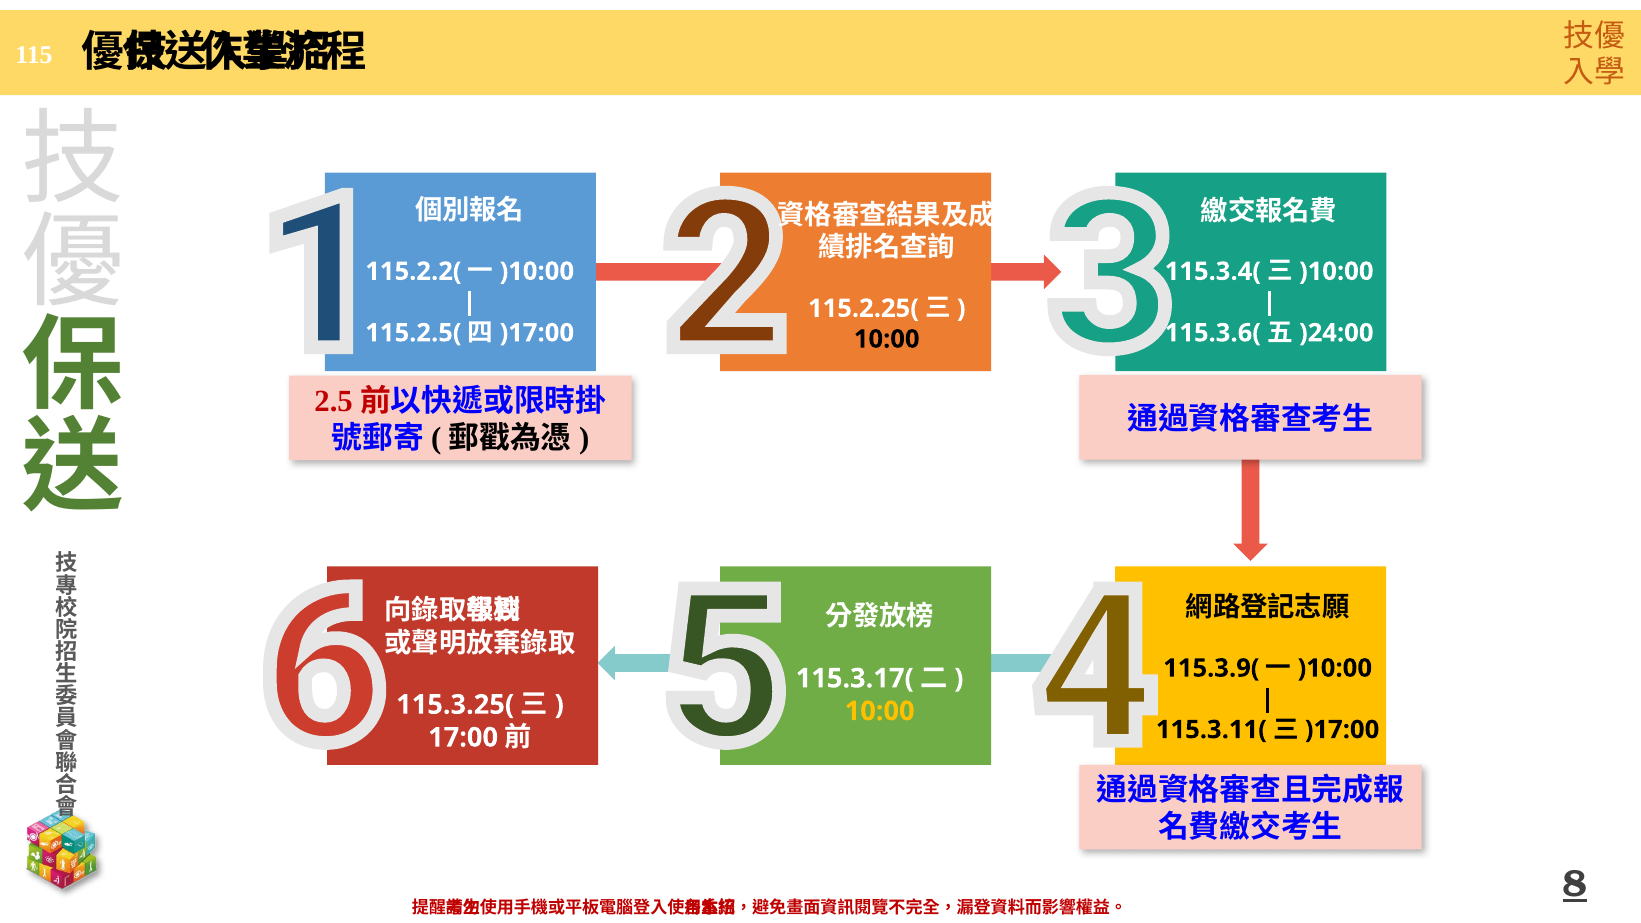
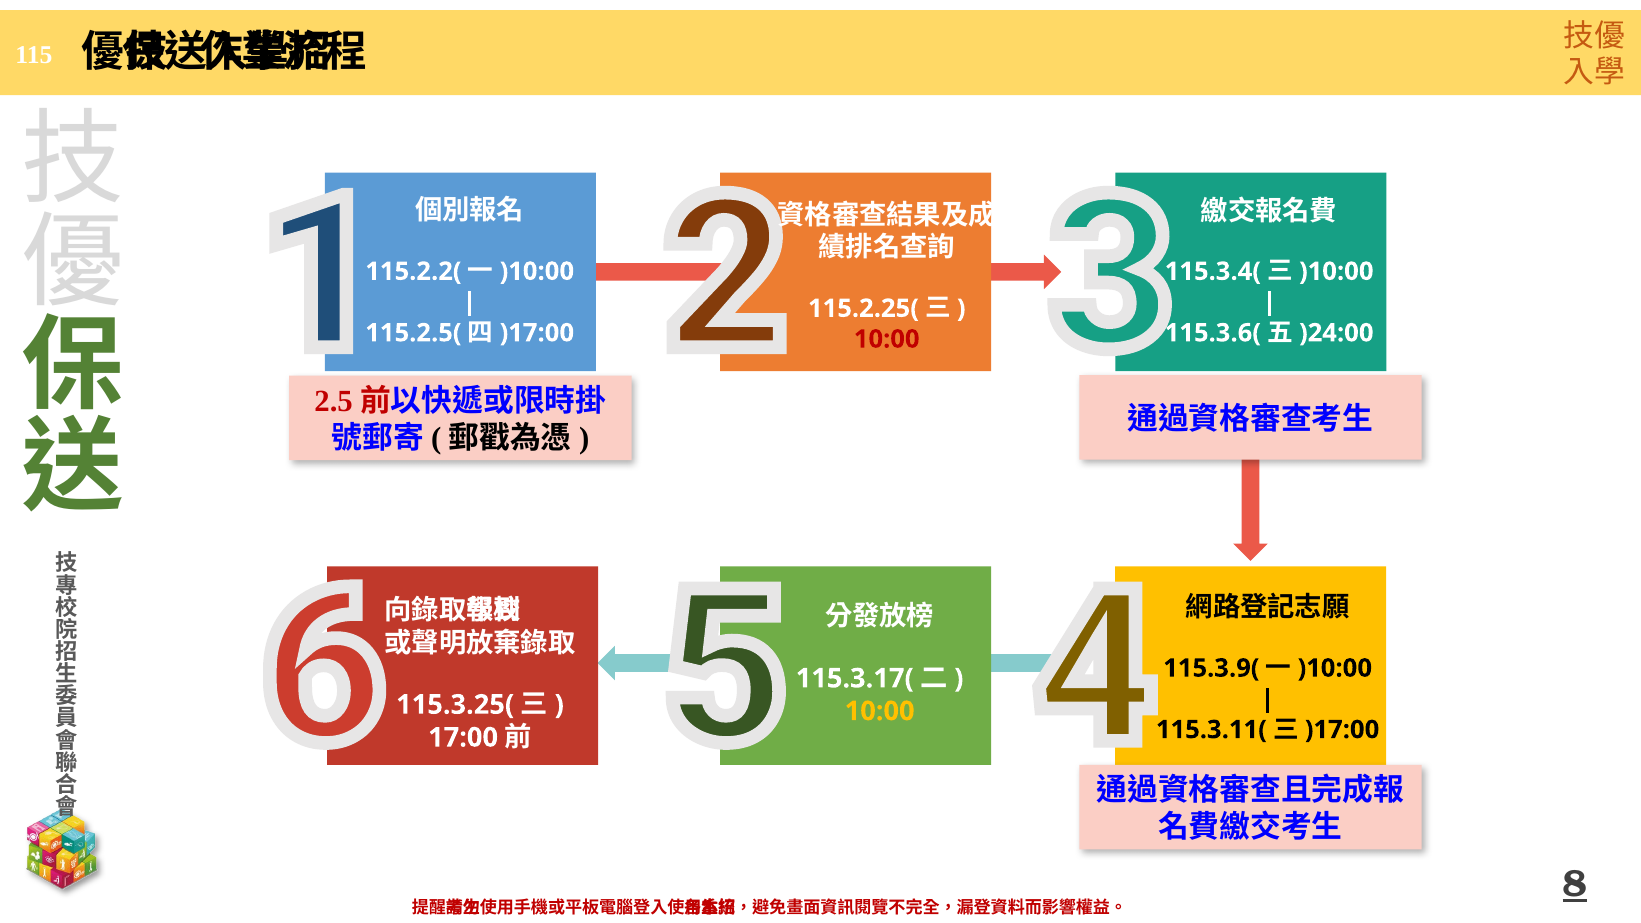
10:00 at (887, 339) colour: black -> red
